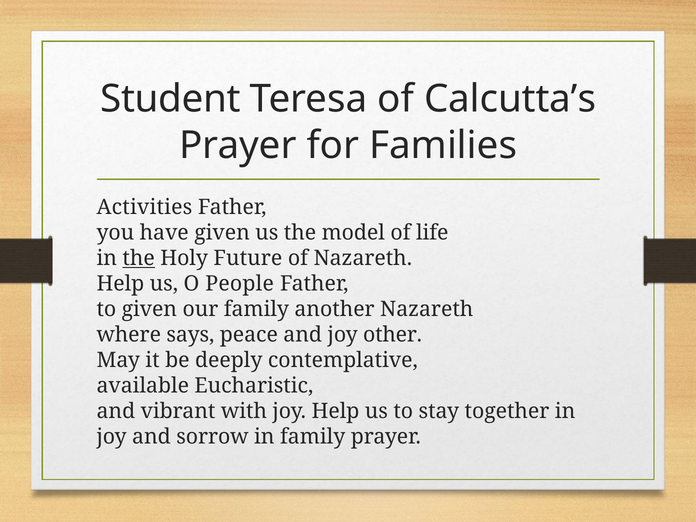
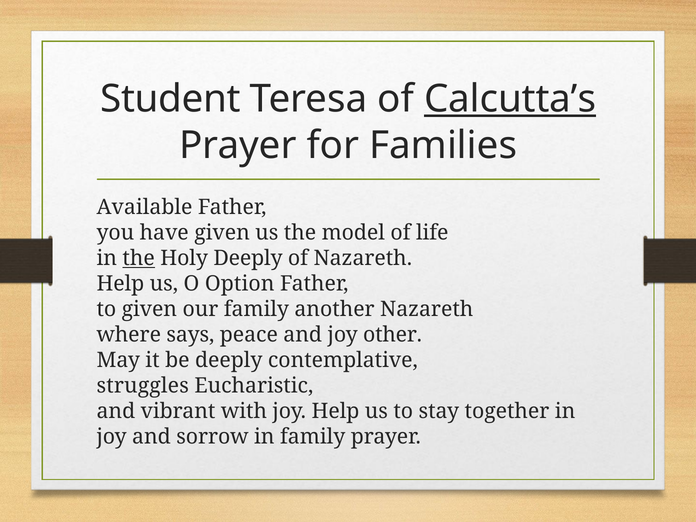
Calcutta’s underline: none -> present
Activities: Activities -> Available
Holy Future: Future -> Deeply
People: People -> Option
available: available -> struggles
